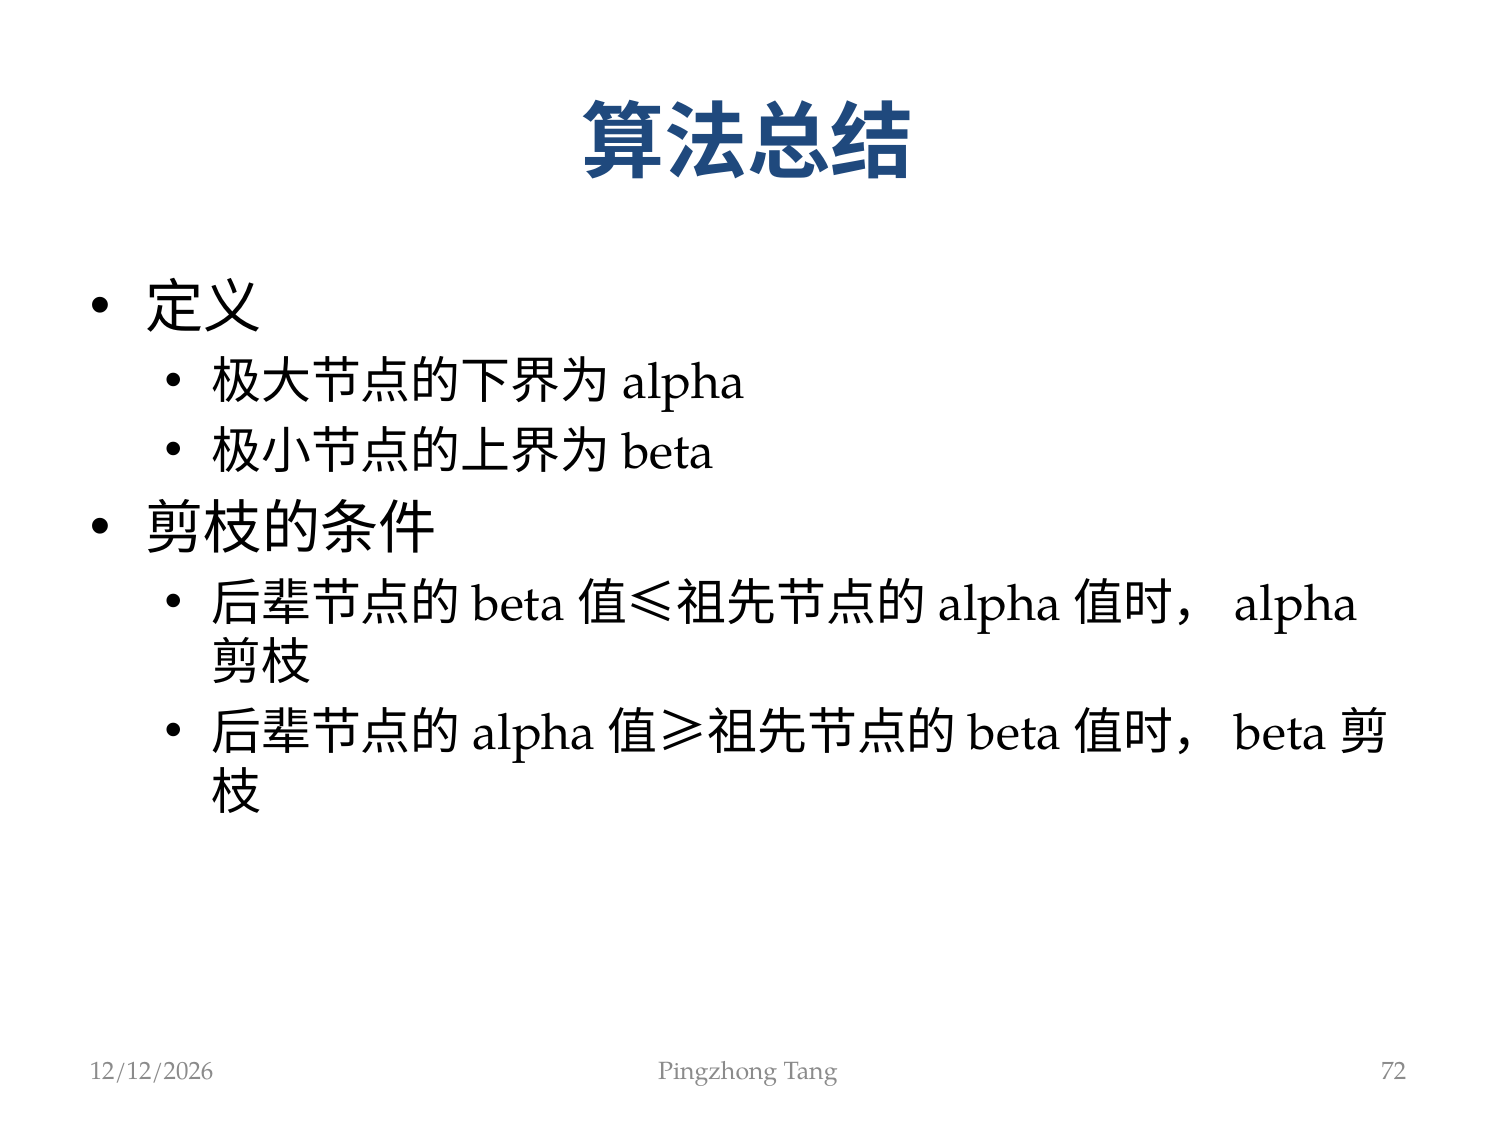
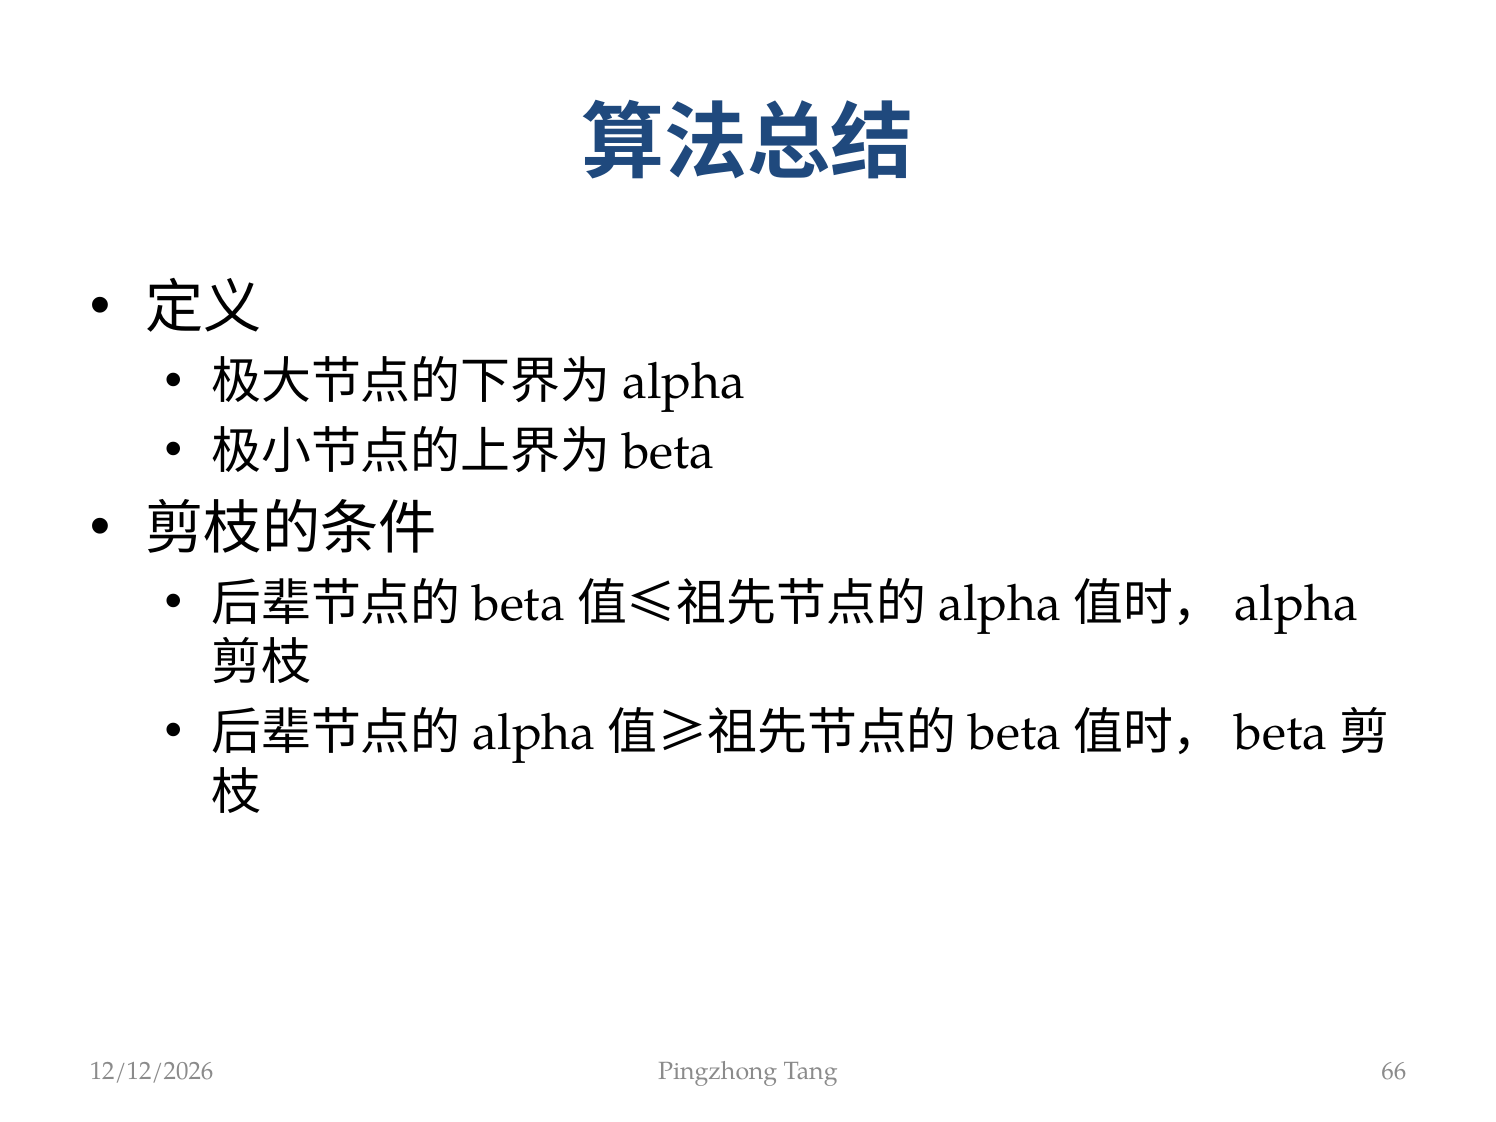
72: 72 -> 66
